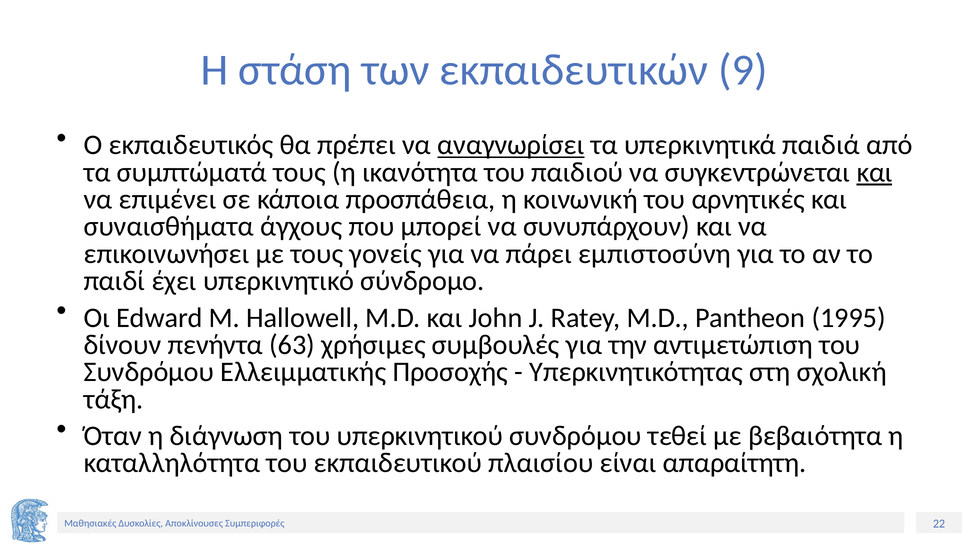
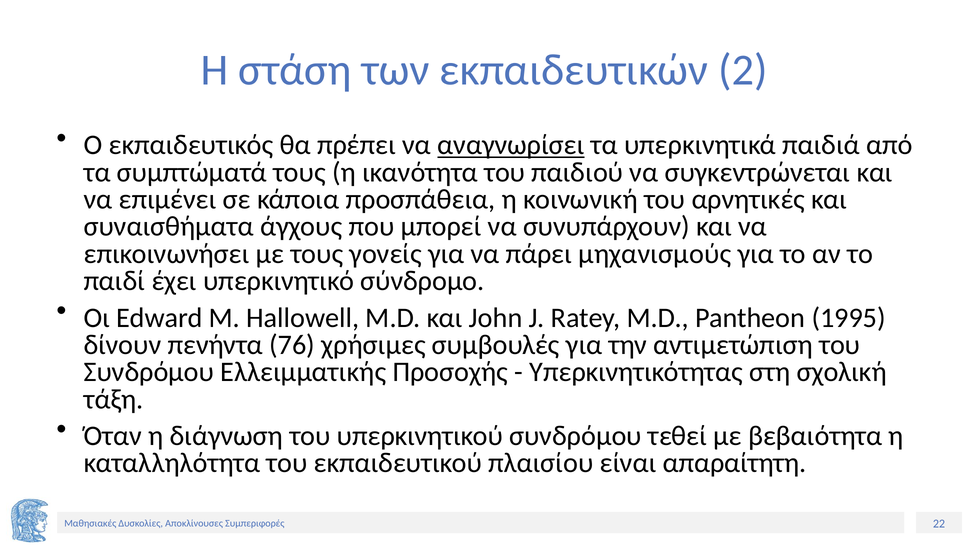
9: 9 -> 2
και at (875, 172) underline: present -> none
εμπιστοσύνη: εμπιστοσύνη -> μηχανισμούς
63: 63 -> 76
